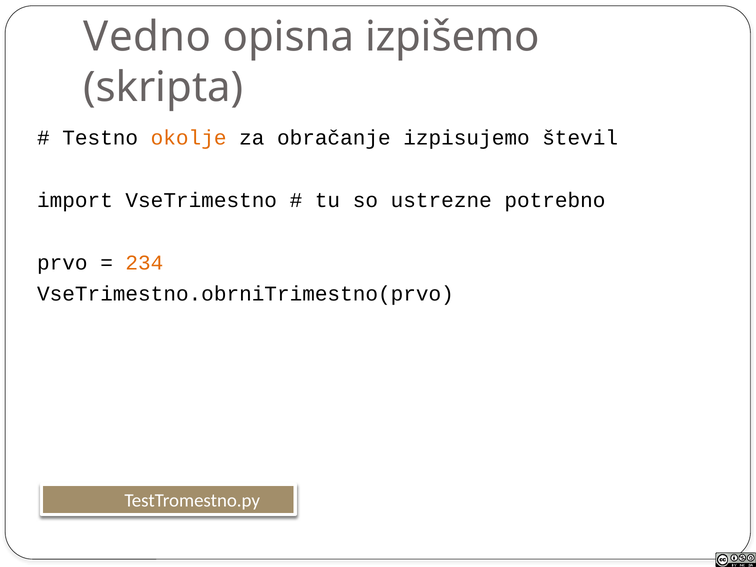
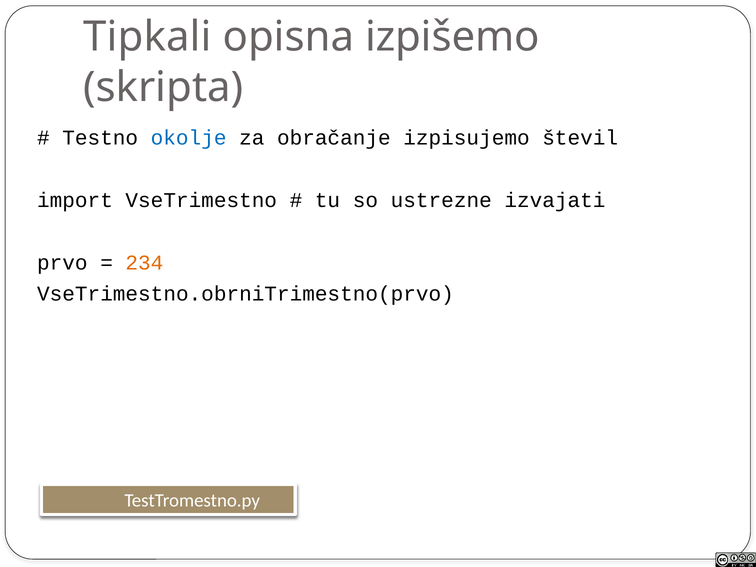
Vedno: Vedno -> Tipkali
okolje colour: orange -> blue
potrebno: potrebno -> izvajati
